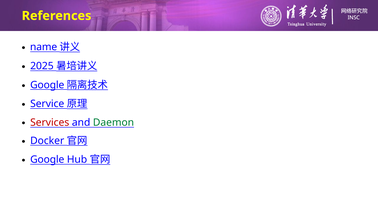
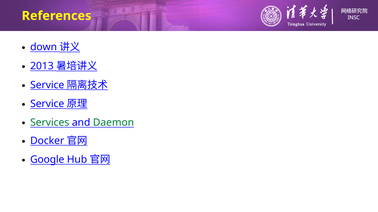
name: name -> down
2025: 2025 -> 2013
Google at (47, 85): Google -> Service
Services colour: red -> green
